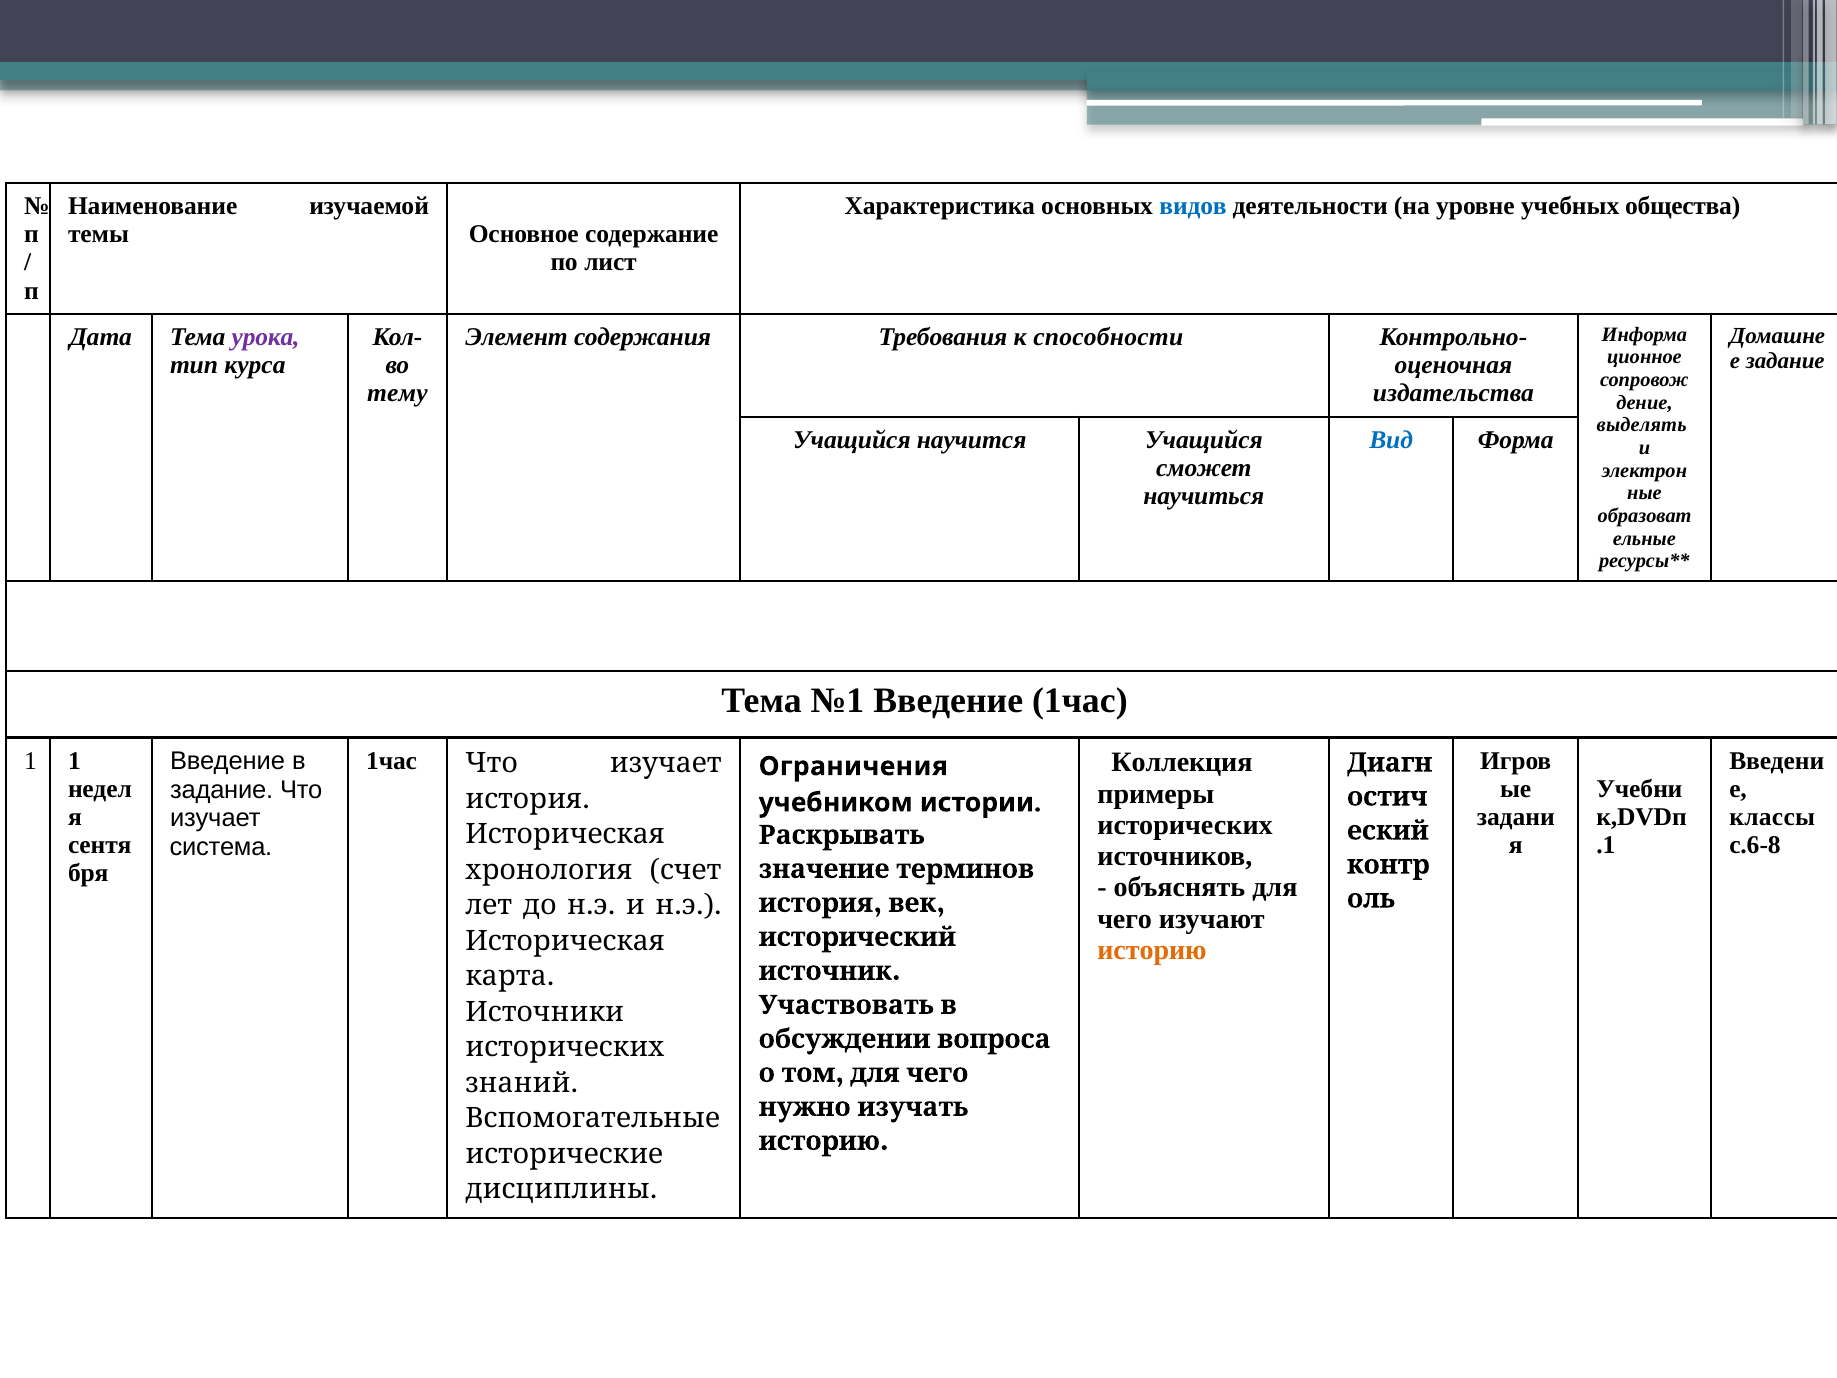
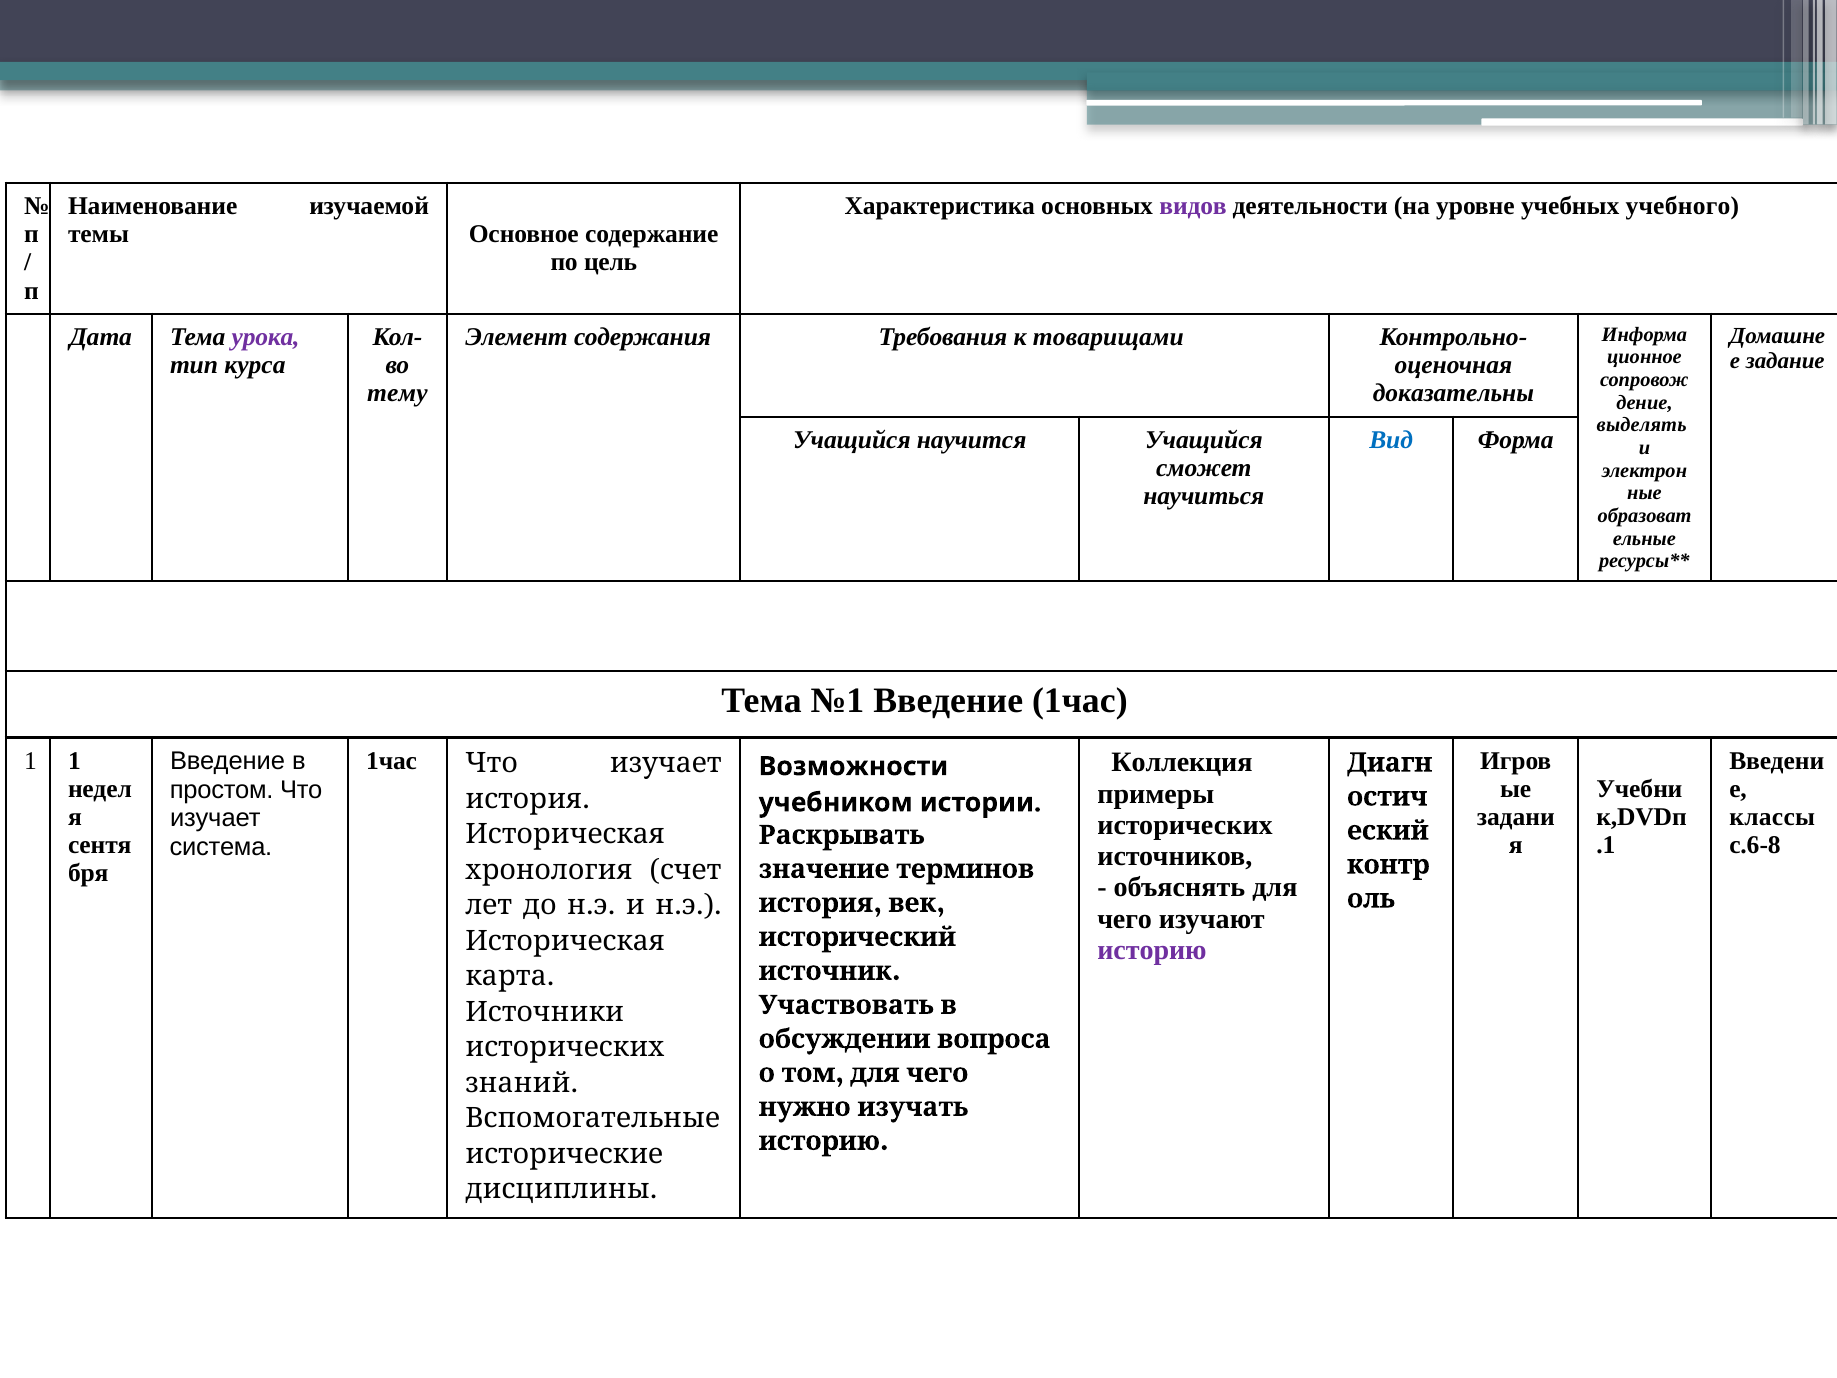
видов colour: blue -> purple
общества: общества -> учебного
лист: лист -> цель
способности: способности -> товарищами
издательства: издательства -> доказательны
Ограничения: Ограничения -> Возможности
задание at (222, 790): задание -> простом
историю at (1152, 950) colour: orange -> purple
